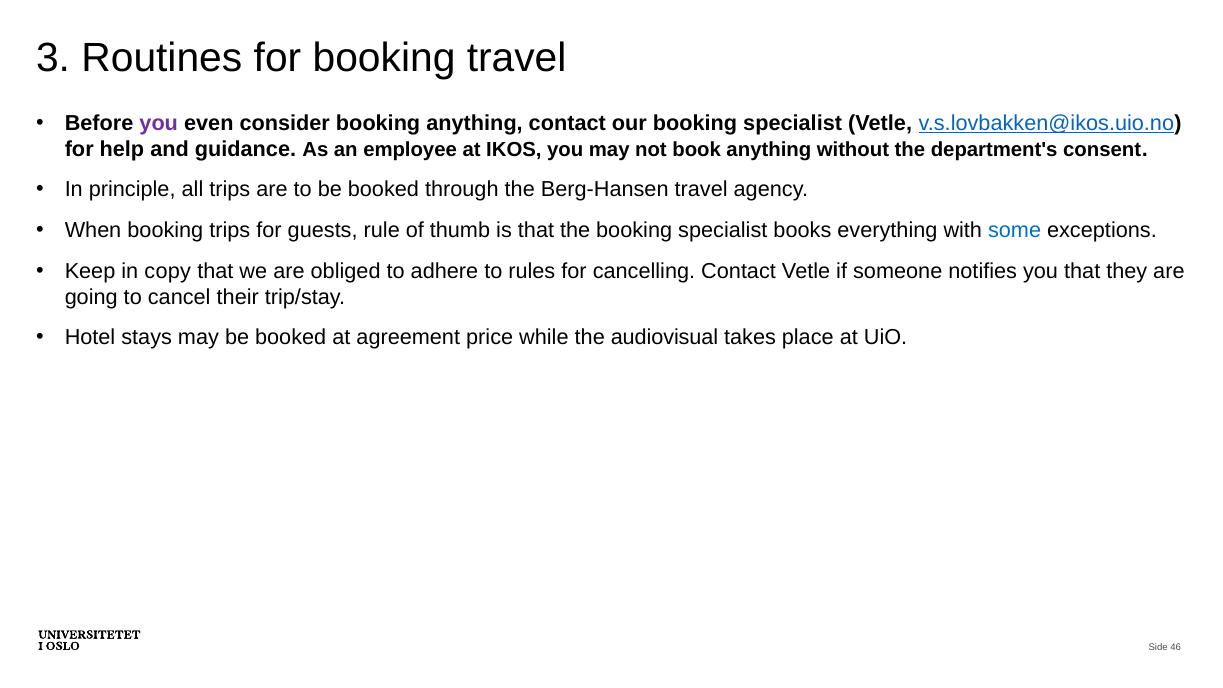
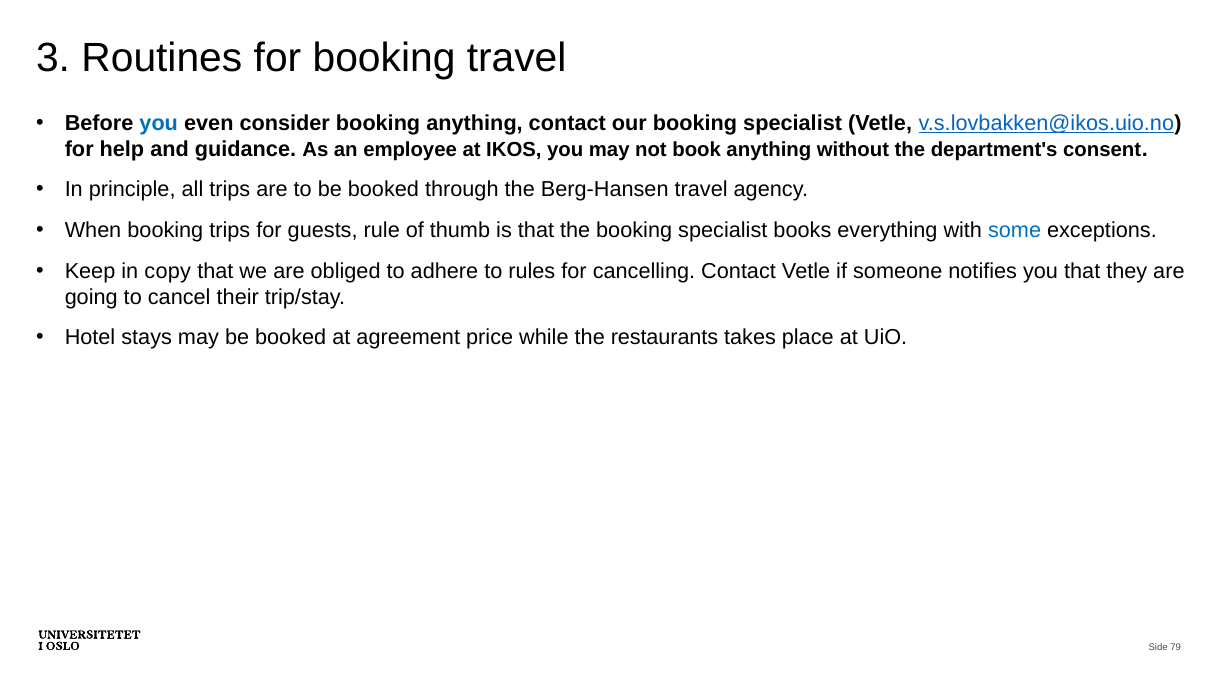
you at (159, 123) colour: purple -> blue
audiovisual: audiovisual -> restaurants
46: 46 -> 79
